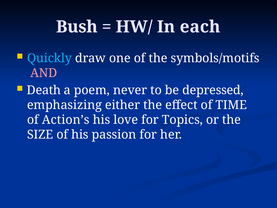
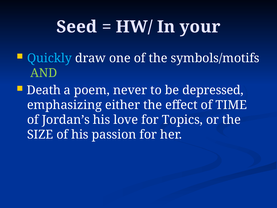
Bush: Bush -> Seed
each: each -> your
AND colour: pink -> light green
Action’s: Action’s -> Jordan’s
